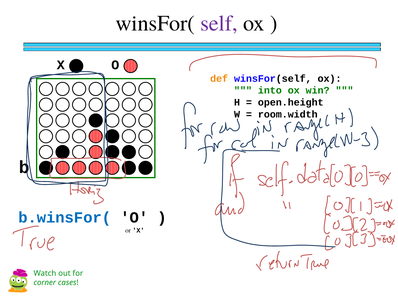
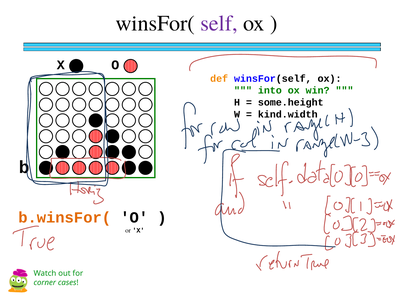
open.height: open.height -> some.height
room.width: room.width -> kind.width
b.winsFor( colour: blue -> orange
